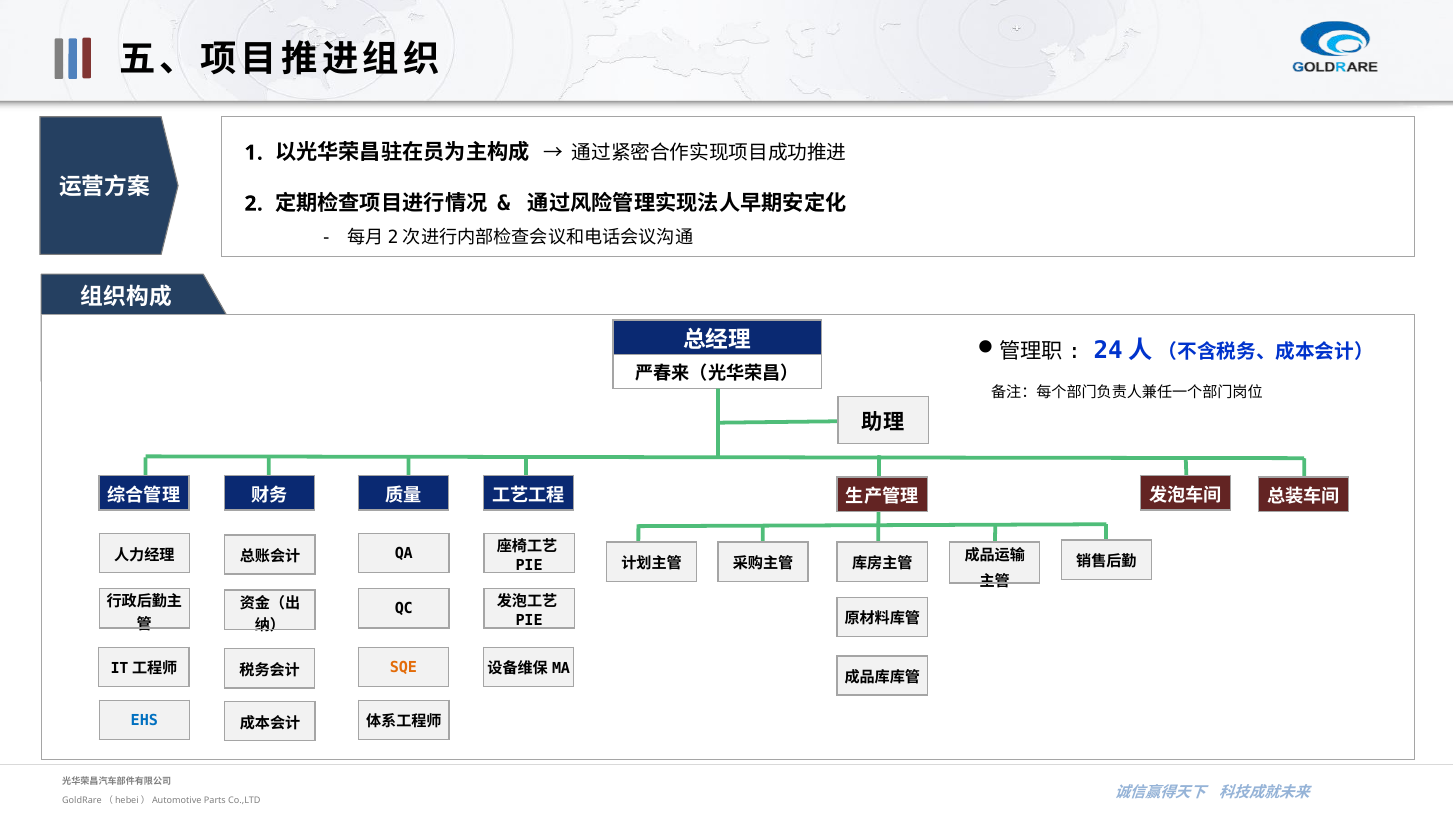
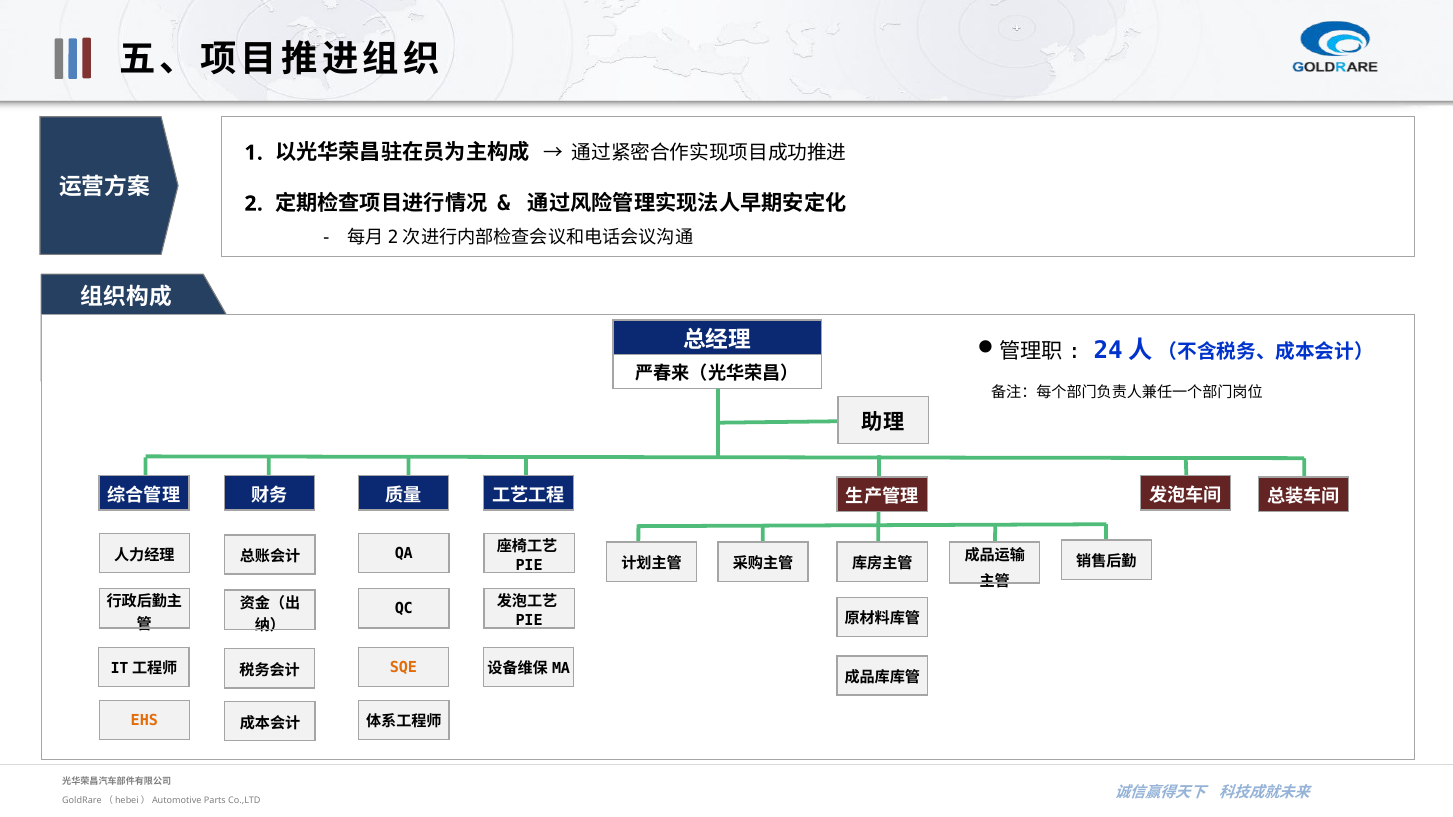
EHS colour: blue -> orange
